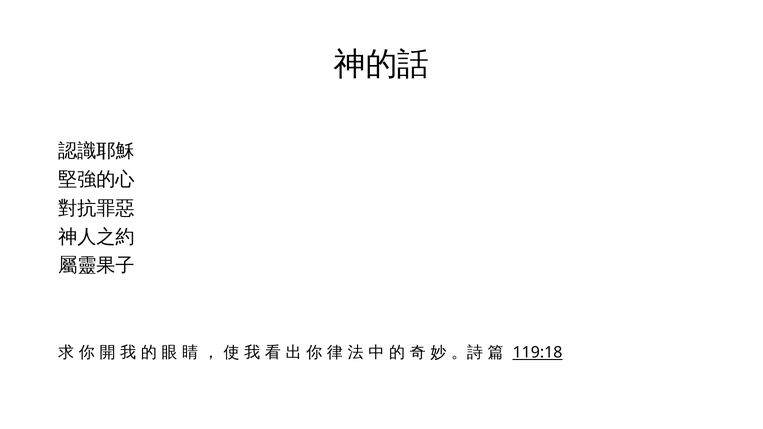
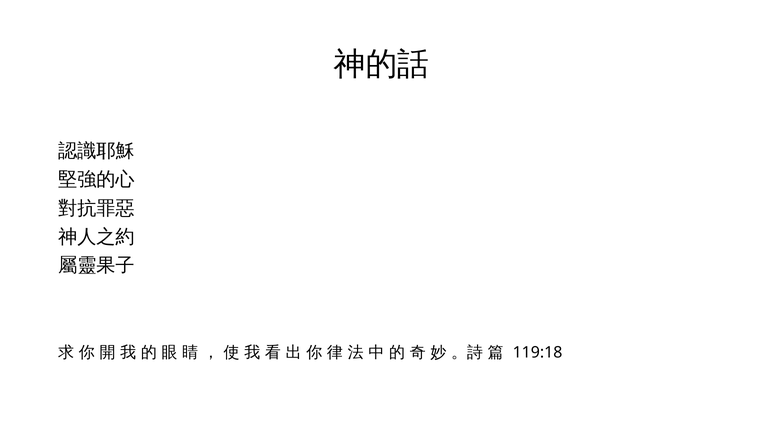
119:18 underline: present -> none
